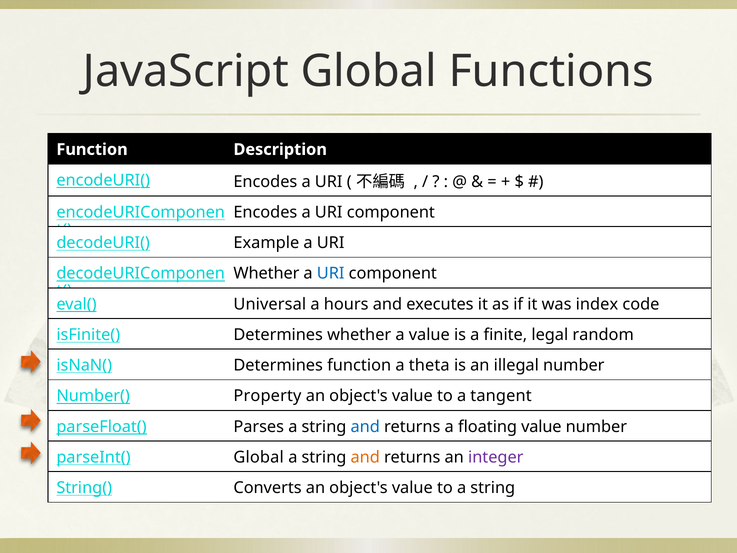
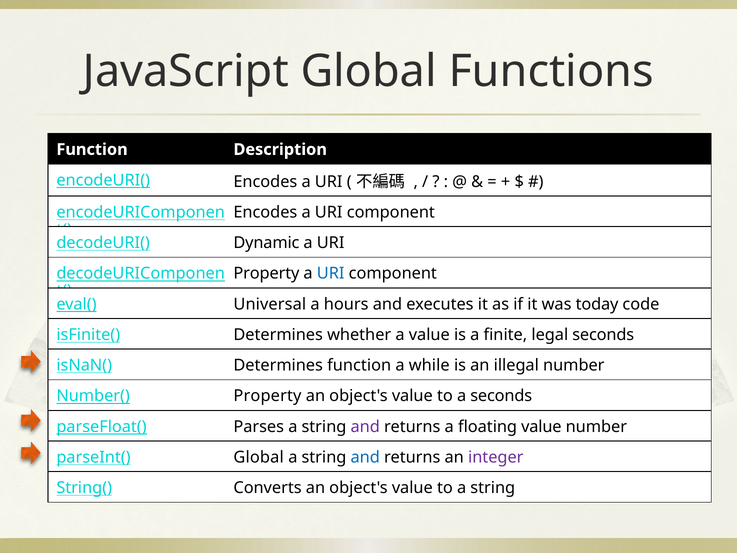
Example: Example -> Dynamic
Whether at (266, 273): Whether -> Property
index: index -> today
legal random: random -> seconds
theta: theta -> while
a tangent: tangent -> seconds
and at (365, 426) colour: blue -> purple
and at (365, 457) colour: orange -> blue
